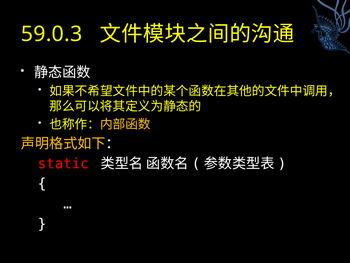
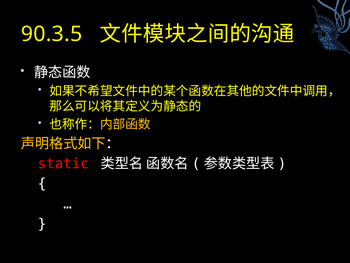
59.0.3: 59.0.3 -> 90.3.5
